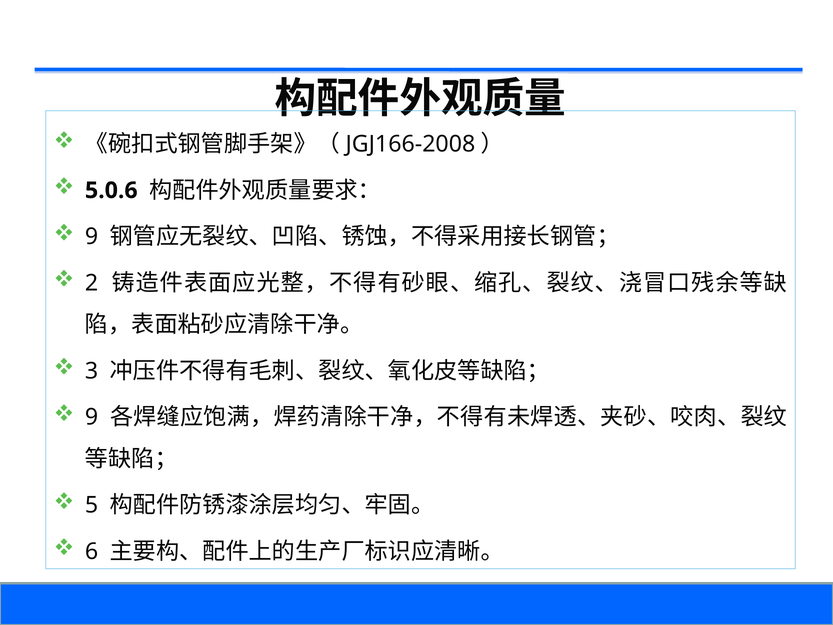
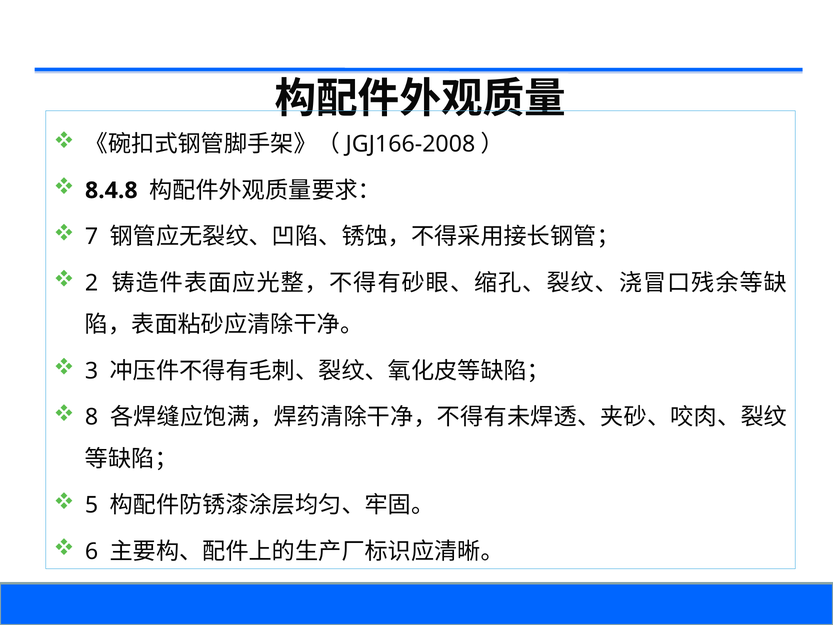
5.0.6: 5.0.6 -> 8.4.8
9 at (92, 237): 9 -> 7
9 at (92, 417): 9 -> 8
